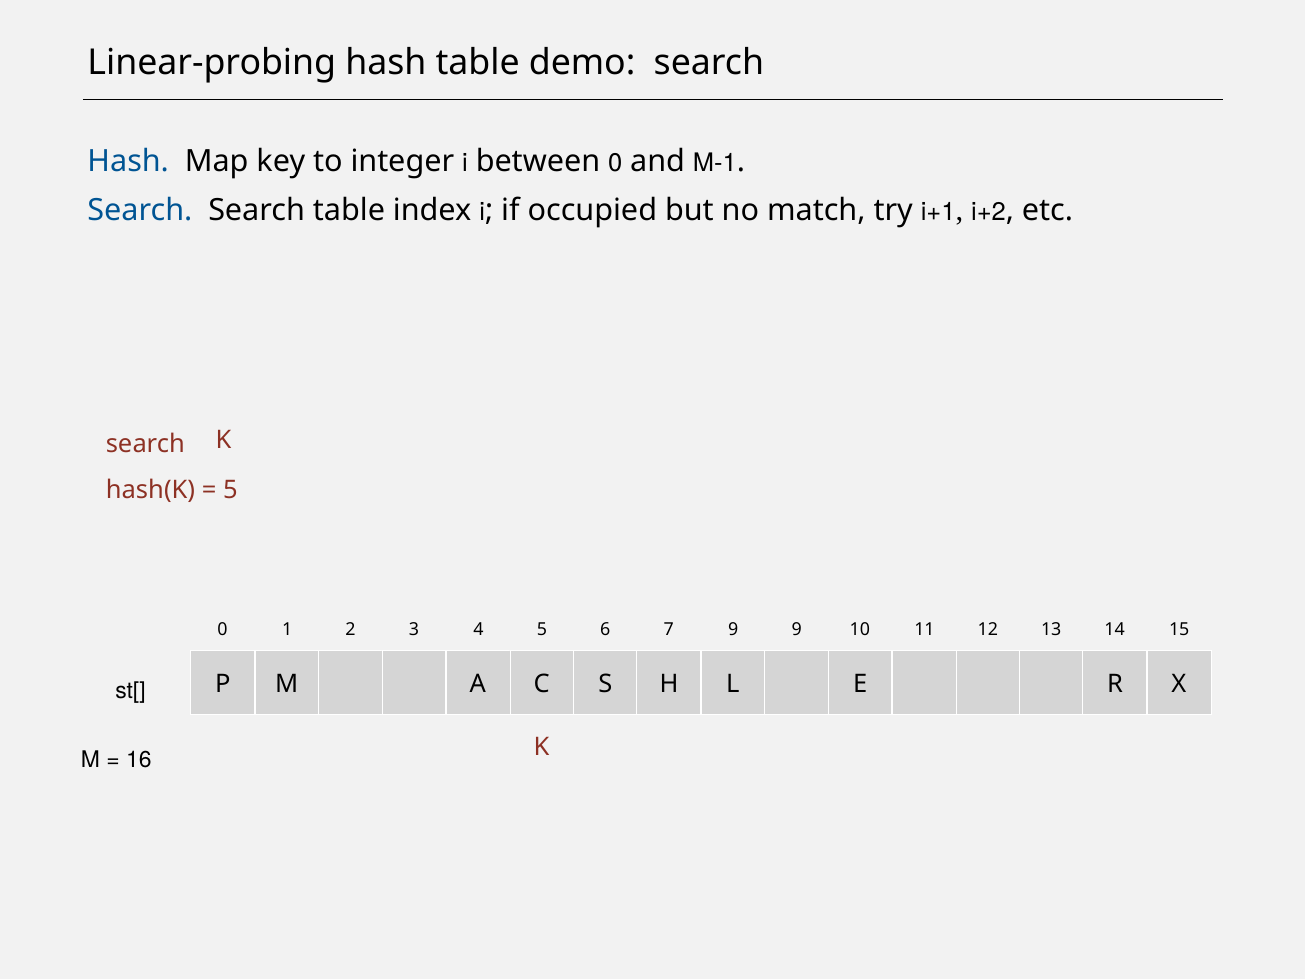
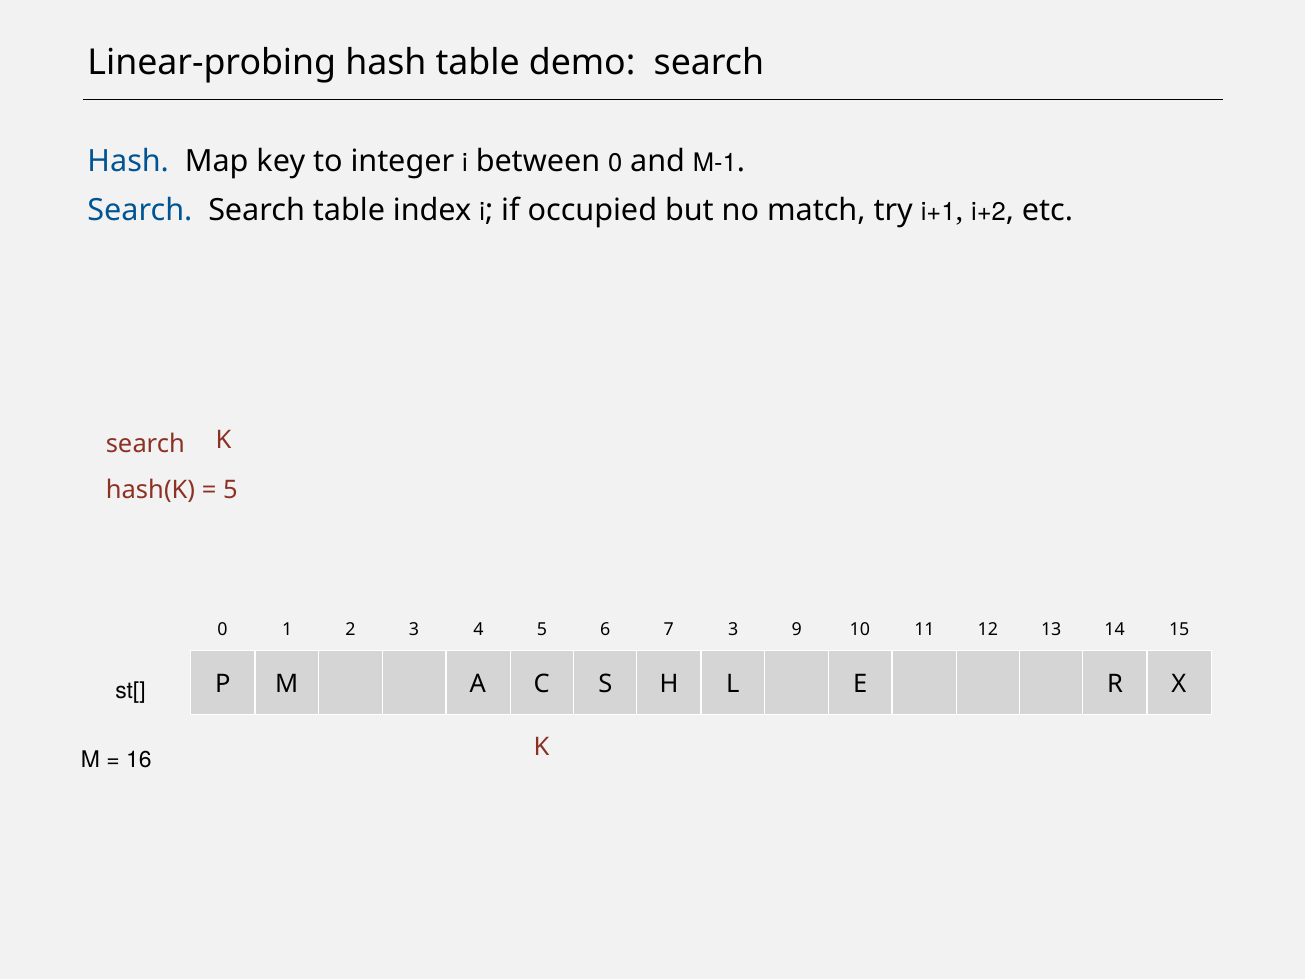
7 9: 9 -> 3
